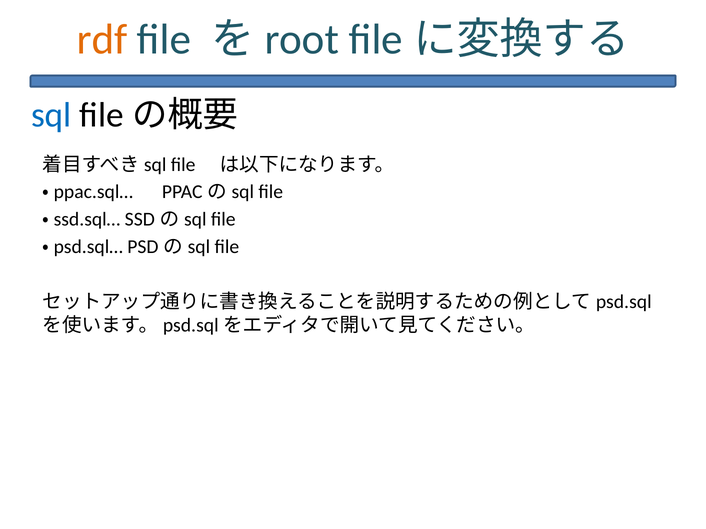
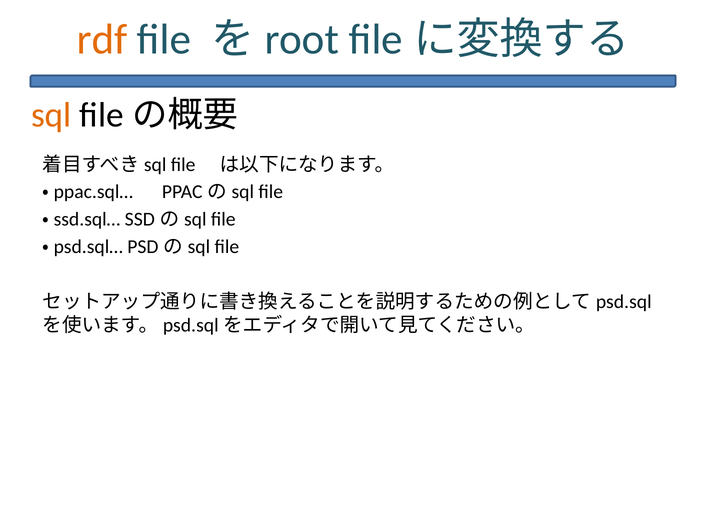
sql colour: blue -> orange
